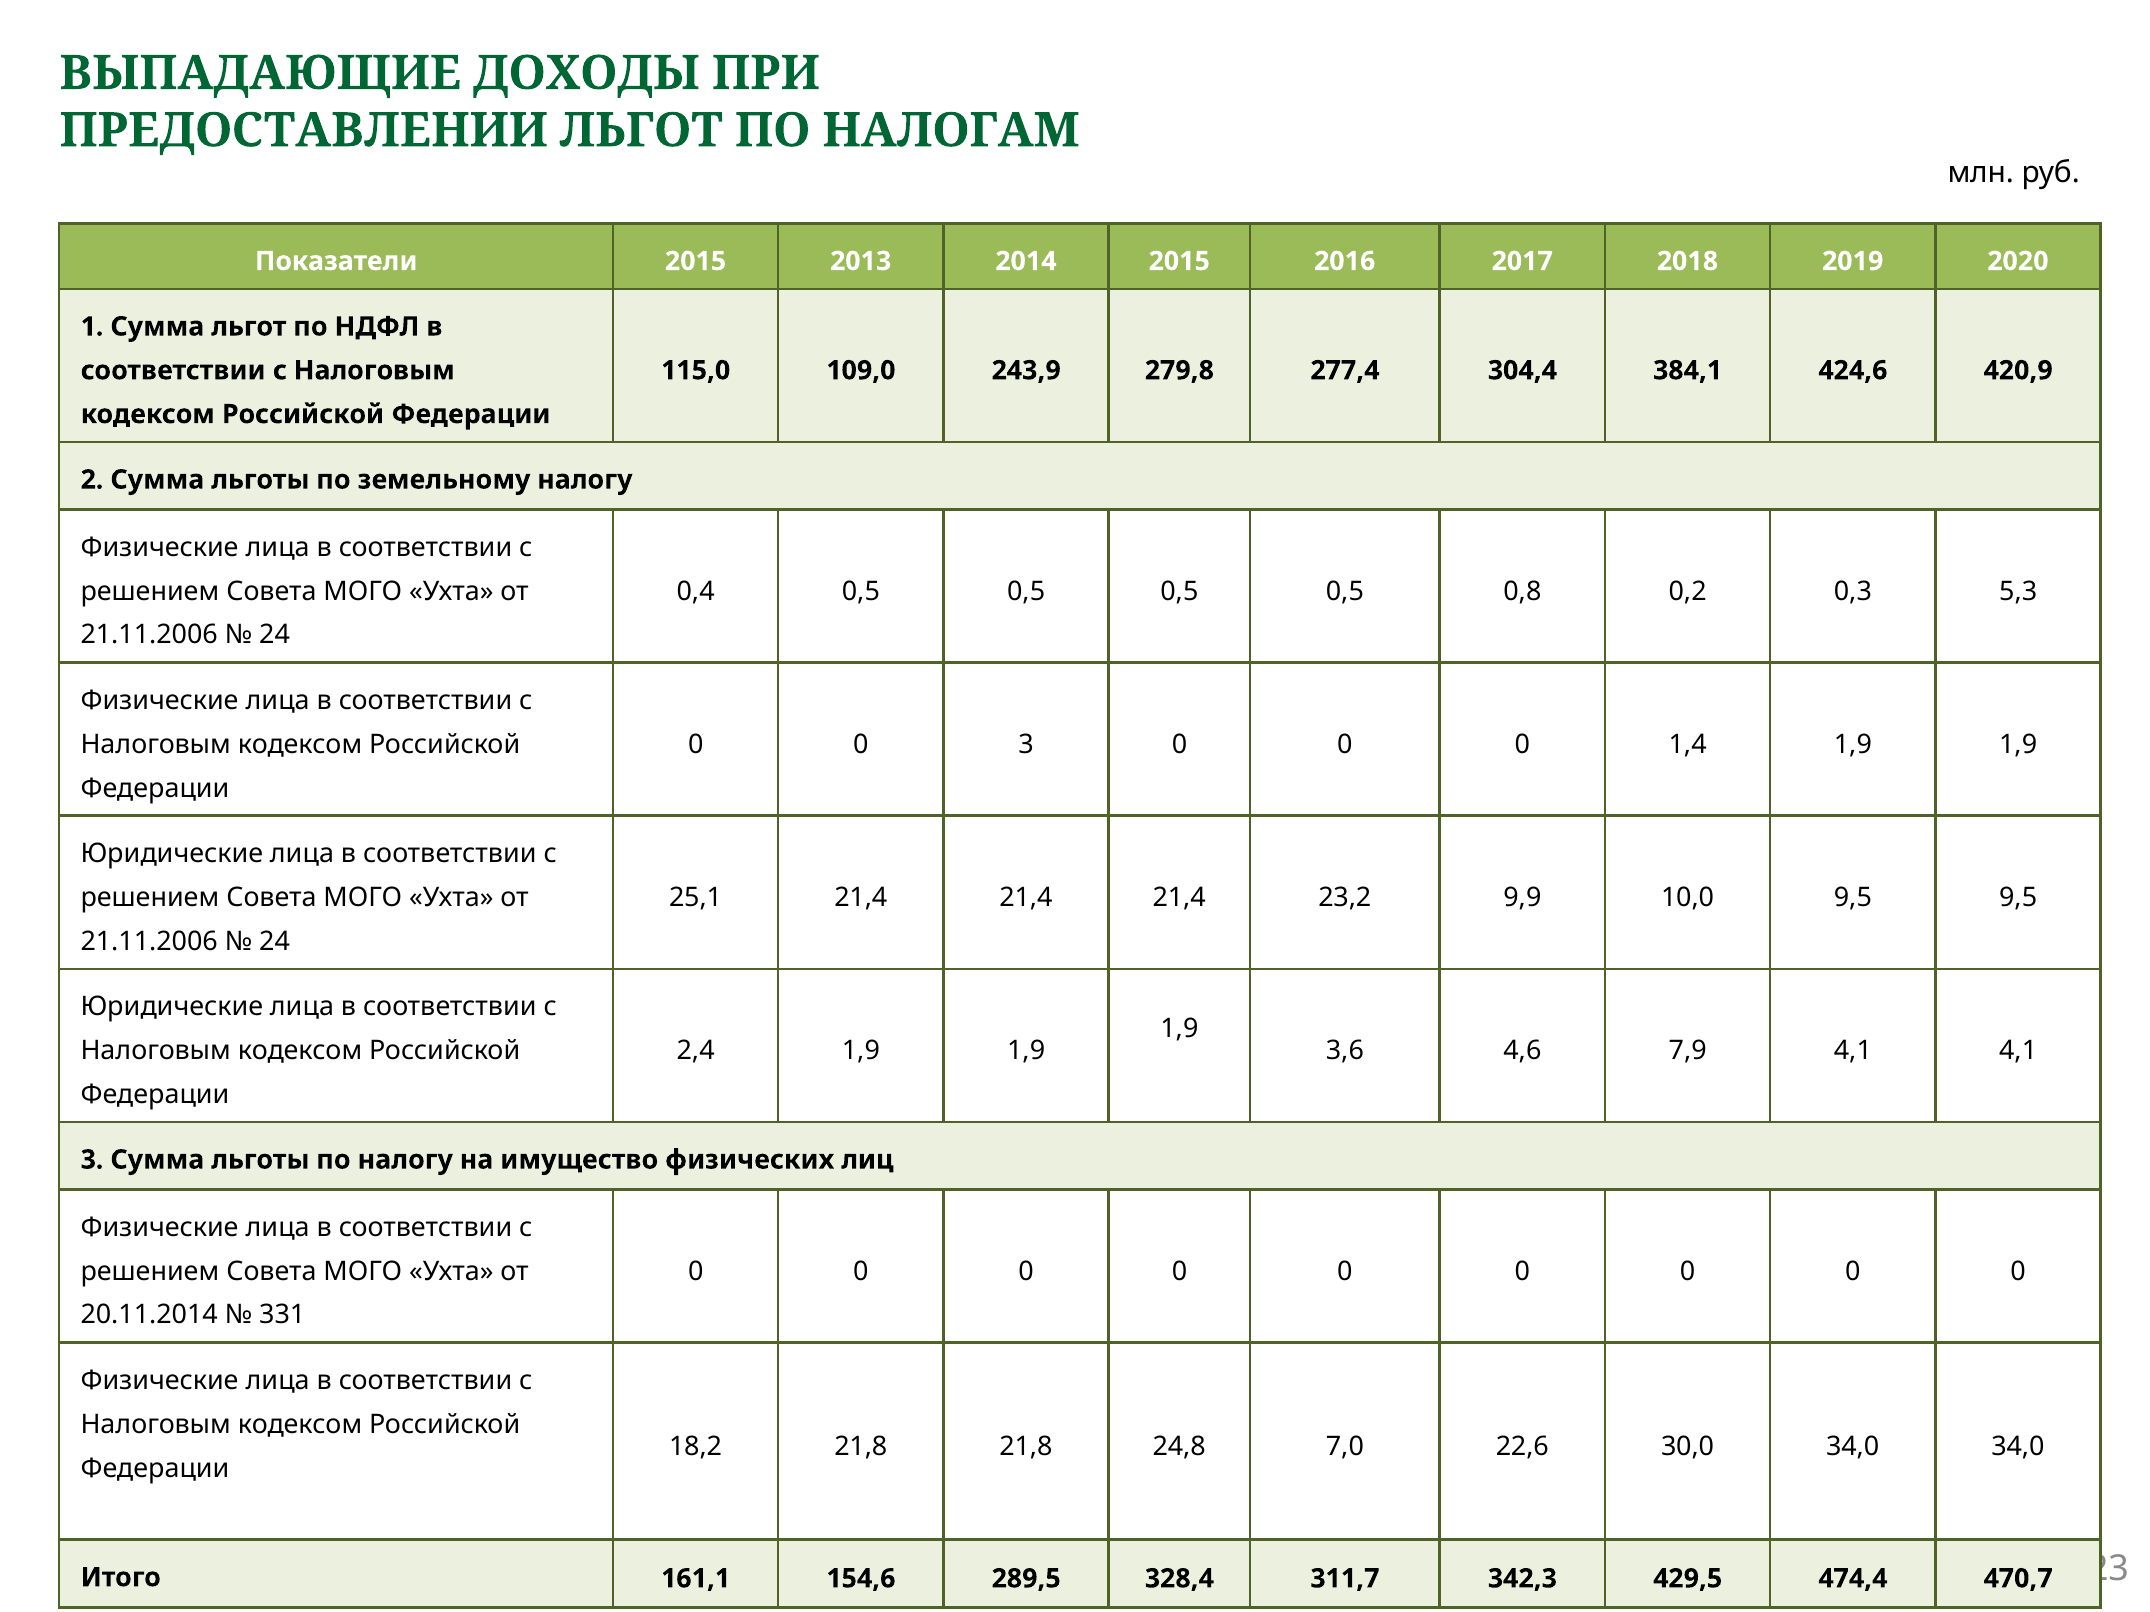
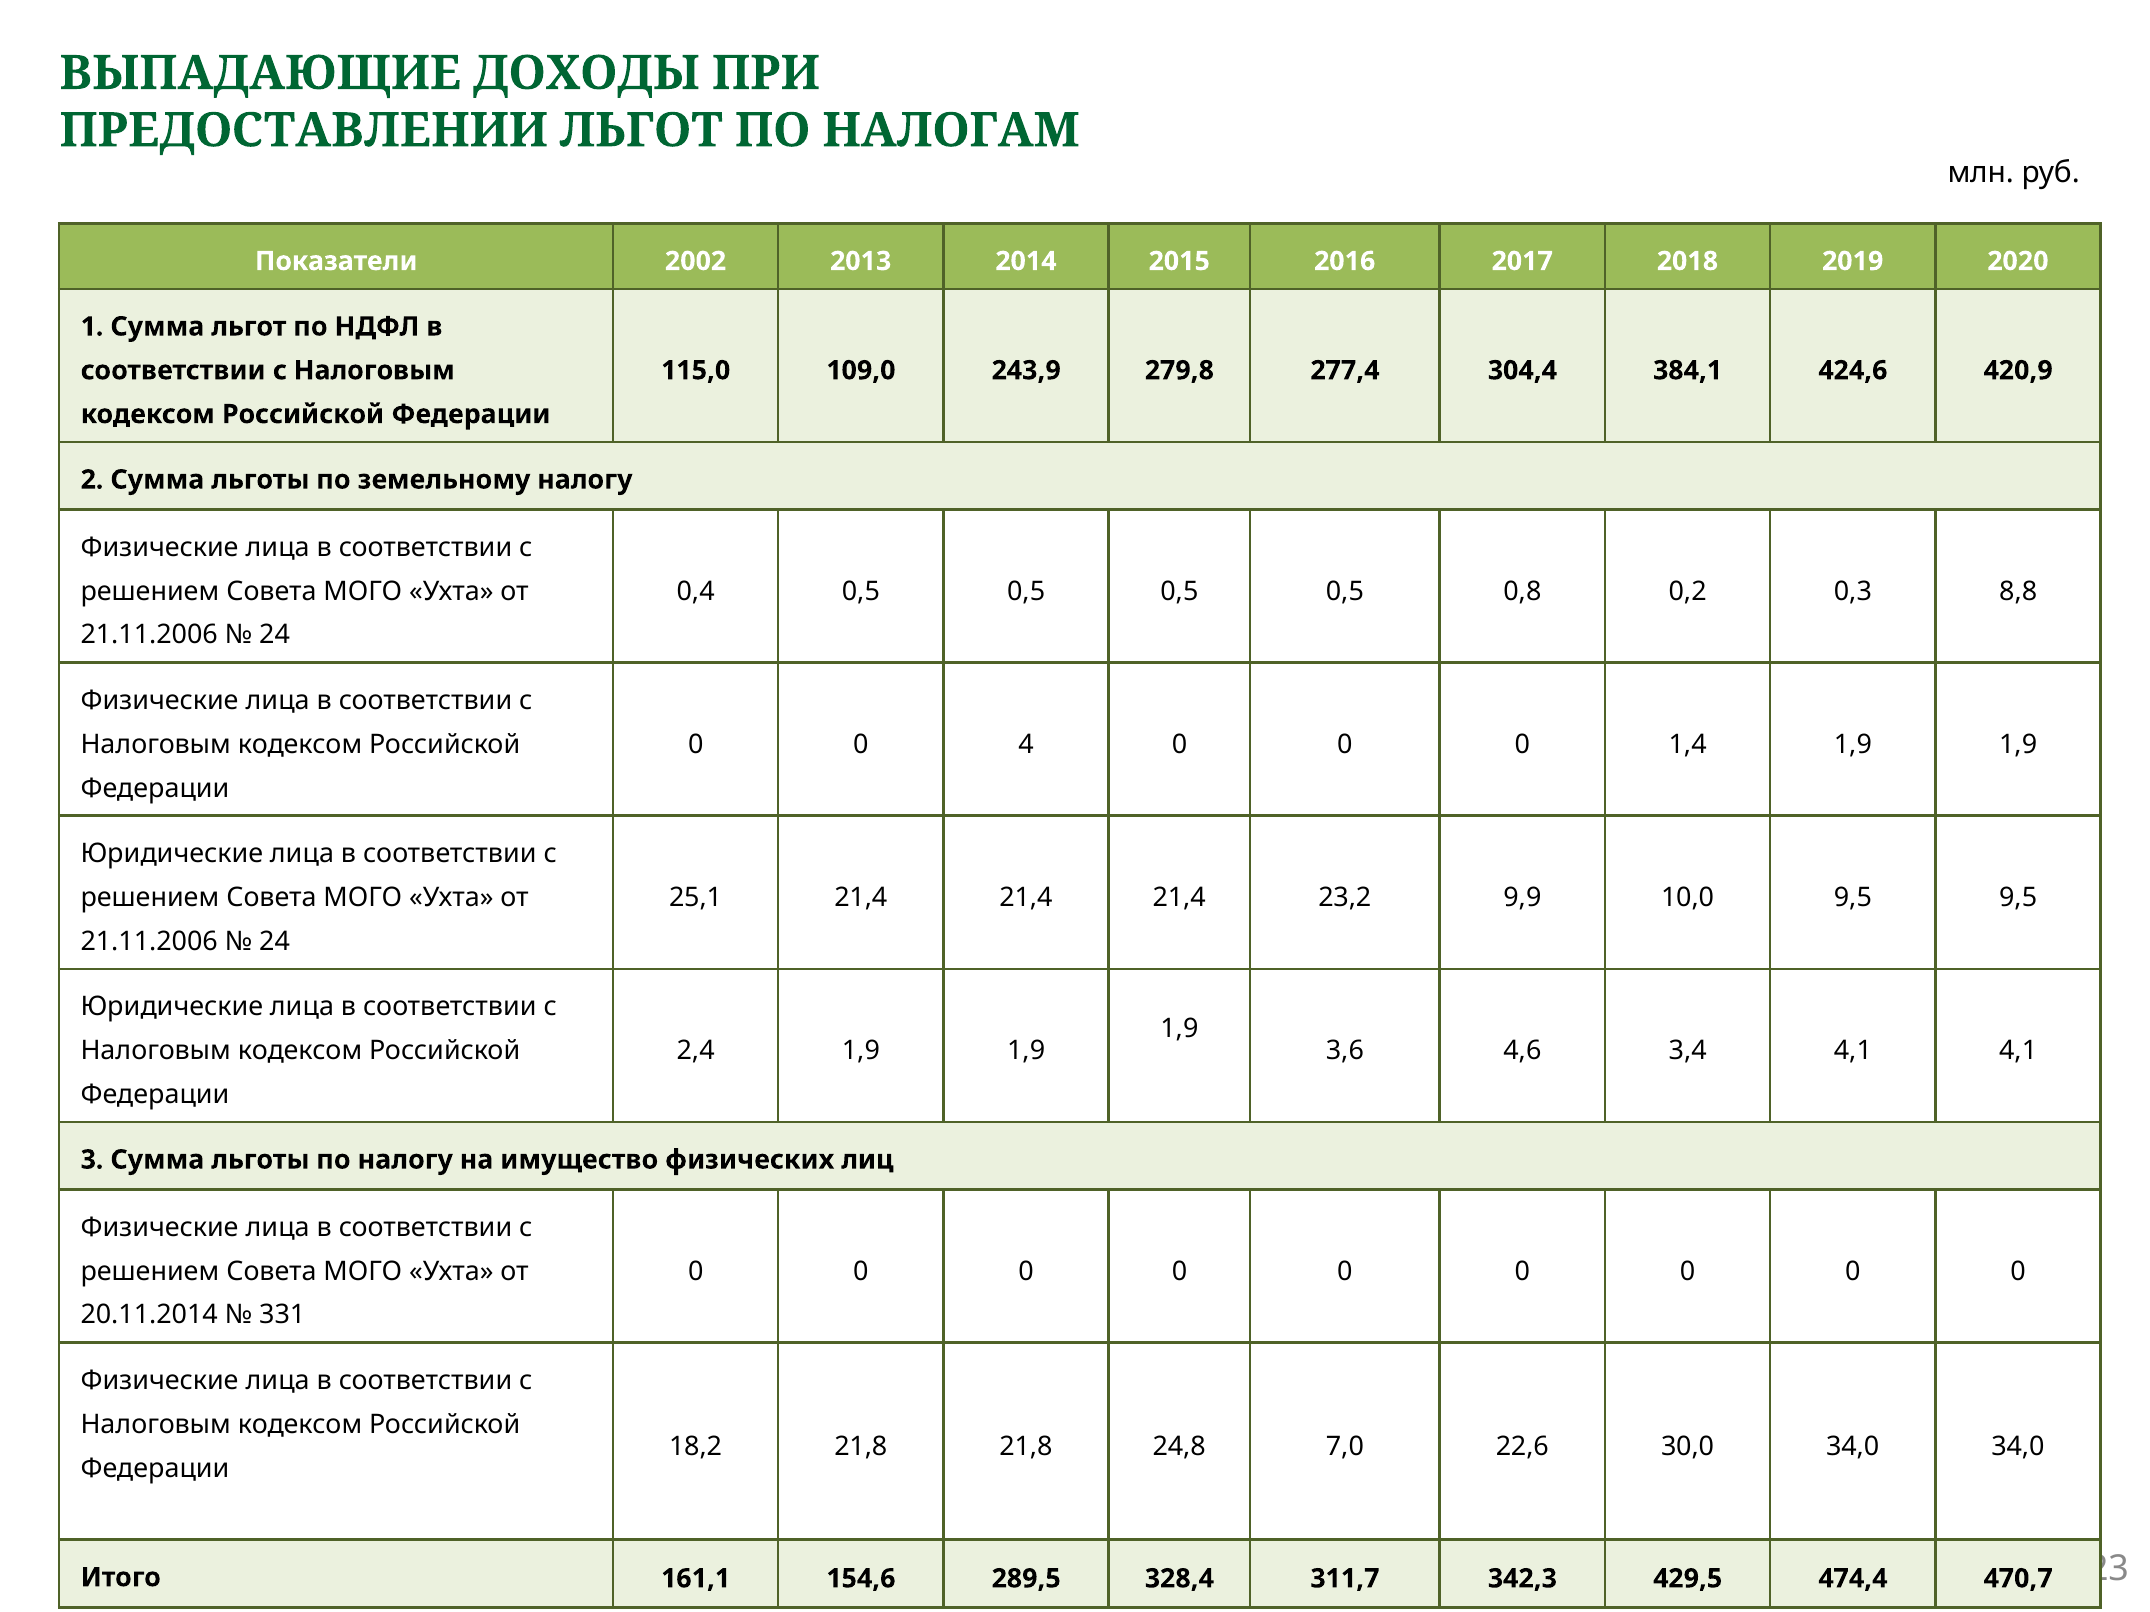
Показатели 2015: 2015 -> 2002
5,3: 5,3 -> 8,8
0 3: 3 -> 4
7,9: 7,9 -> 3,4
